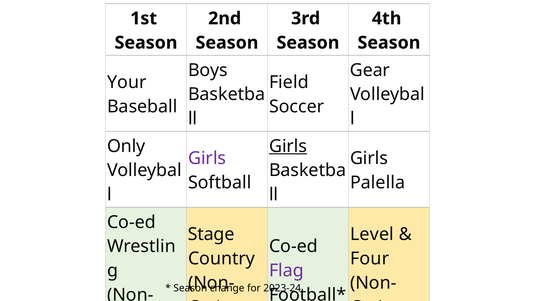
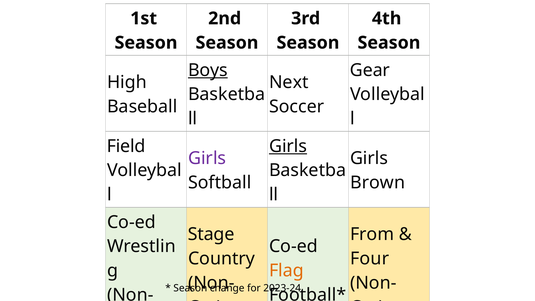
Boys underline: none -> present
Your: Your -> High
Field: Field -> Next
Only at (126, 146): Only -> Field
Palella: Palella -> Brown
Level: Level -> From
Flag colour: purple -> orange
